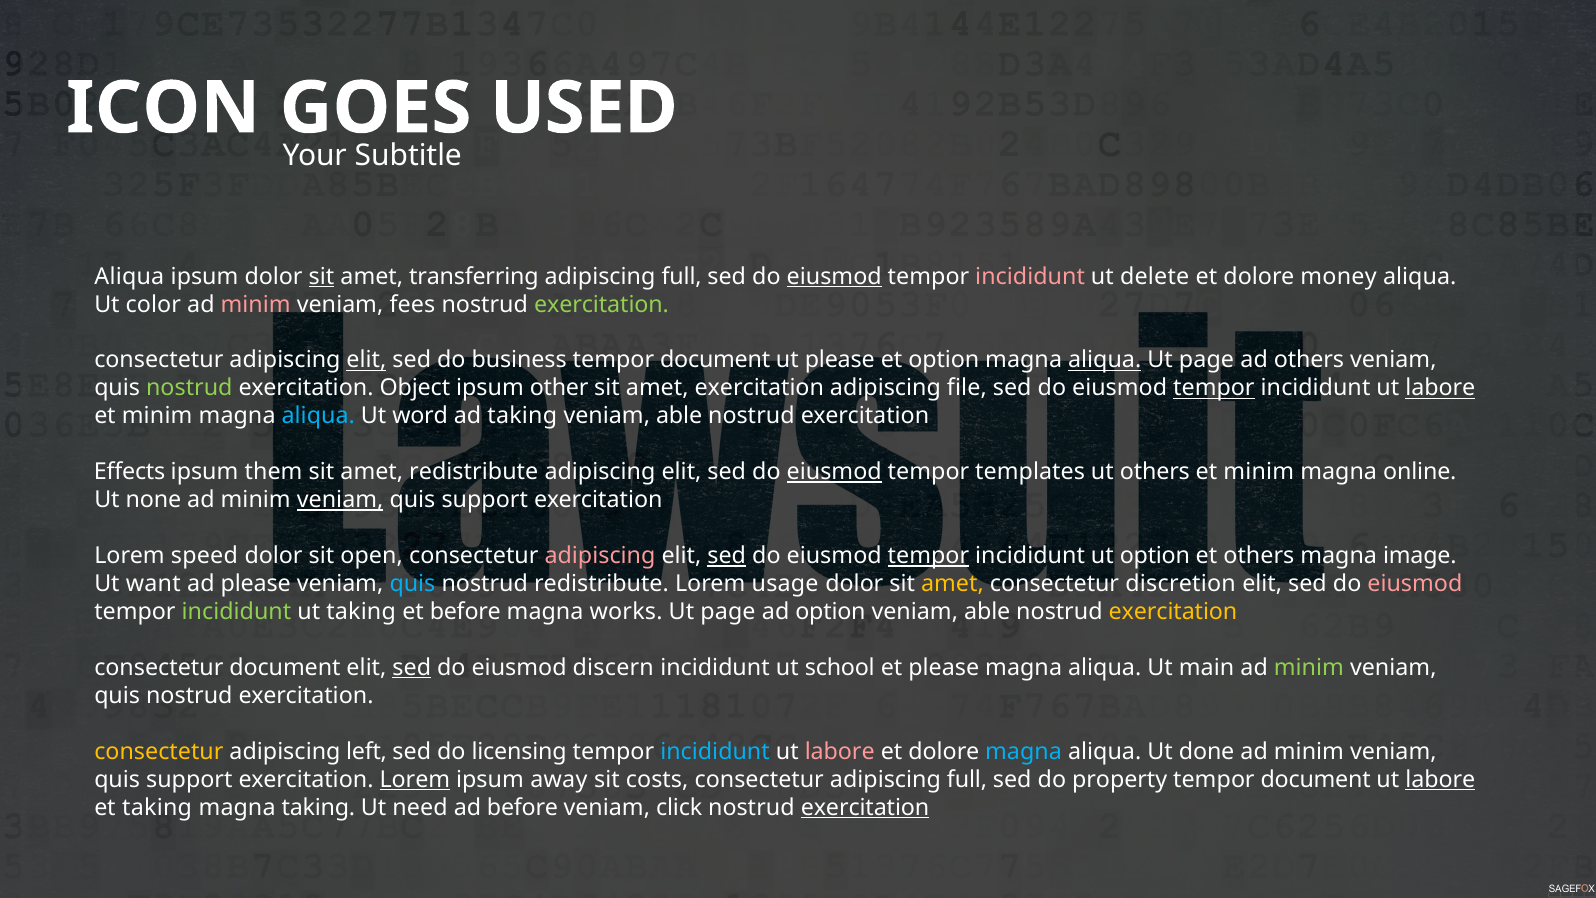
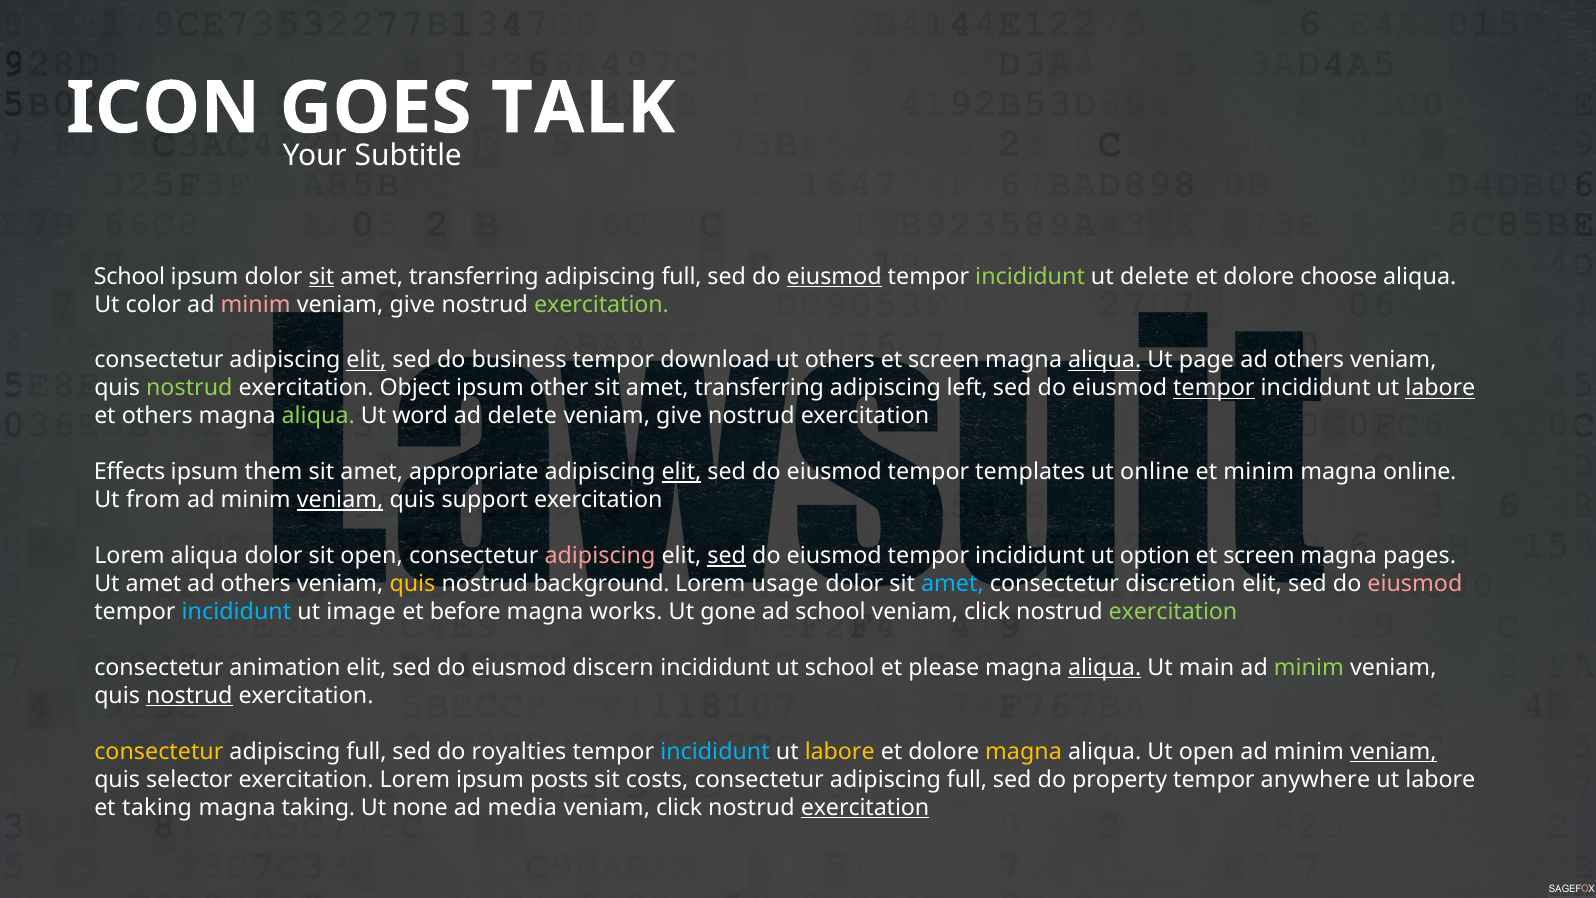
USED: USED -> TALK
Aliqua at (129, 276): Aliqua -> School
incididunt at (1030, 276) colour: pink -> light green
money: money -> choose
fees at (412, 304): fees -> give
document at (715, 360): document -> download
ut please: please -> others
option at (944, 360): option -> screen
exercitation at (759, 388): exercitation -> transferring
file: file -> left
minim at (157, 416): minim -> others
aliqua at (318, 416) colour: light blue -> light green
ad taking: taking -> delete
able at (679, 416): able -> give
amet redistribute: redistribute -> appropriate
elit at (681, 472) underline: none -> present
eiusmod at (834, 472) underline: present -> none
ut others: others -> online
none: none -> from
Lorem speed: speed -> aliqua
tempor at (928, 556) underline: present -> none
others at (1259, 556): others -> screen
image: image -> pages
Ut want: want -> amet
please at (256, 584): please -> others
quis at (412, 584) colour: light blue -> yellow
nostrud redistribute: redistribute -> background
amet at (952, 584) colour: yellow -> light blue
incididunt at (236, 612) colour: light green -> light blue
ut taking: taking -> image
page at (728, 612): page -> gone
ad option: option -> school
able at (987, 612): able -> click
exercitation at (1173, 612) colour: yellow -> light green
consectetur document: document -> animation
sed at (412, 668) underline: present -> none
aliqua at (1105, 668) underline: none -> present
nostrud at (189, 696) underline: none -> present
left at (367, 751): left -> full
licensing: licensing -> royalties
labore at (840, 751) colour: pink -> yellow
magna at (1024, 751) colour: light blue -> yellow
Ut done: done -> open
veniam at (1393, 751) underline: none -> present
support at (189, 779): support -> selector
Lorem at (415, 779) underline: present -> none
away: away -> posts
document at (1316, 779): document -> anywhere
labore at (1440, 779) underline: present -> none
need: need -> none
ad before: before -> media
